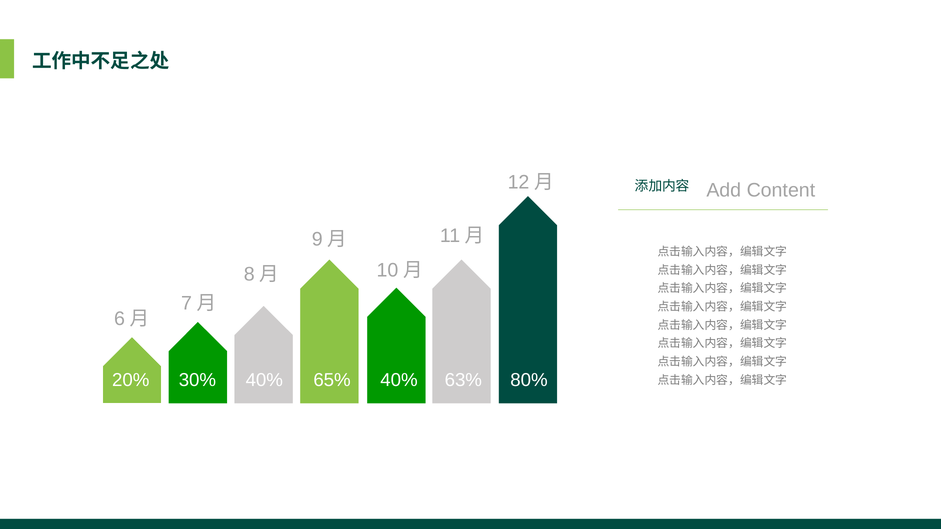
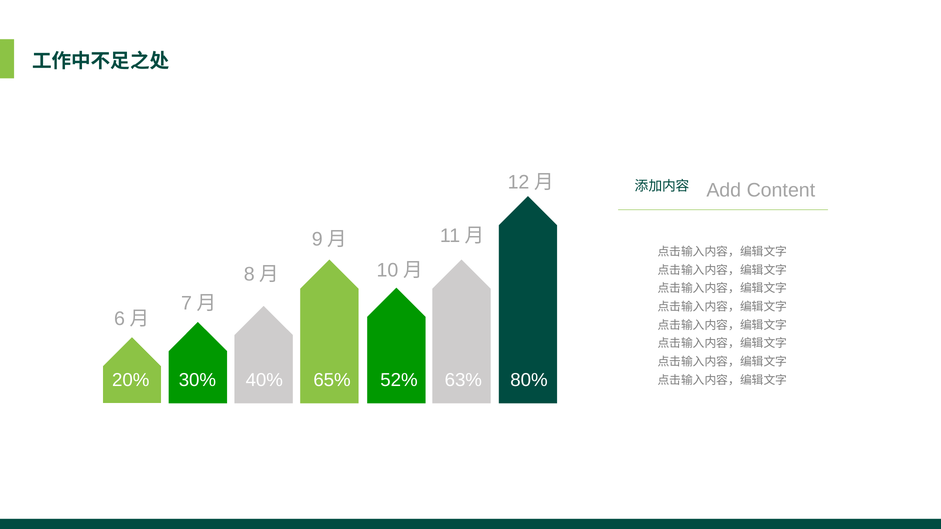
65% 40%: 40% -> 52%
